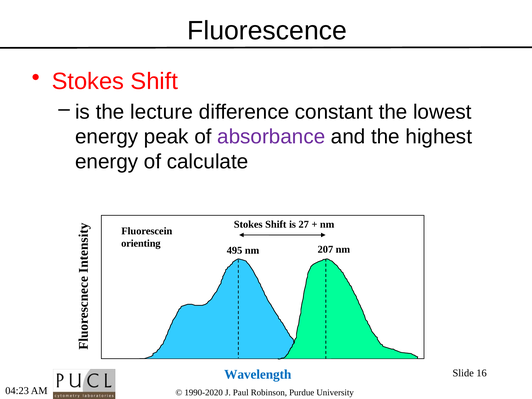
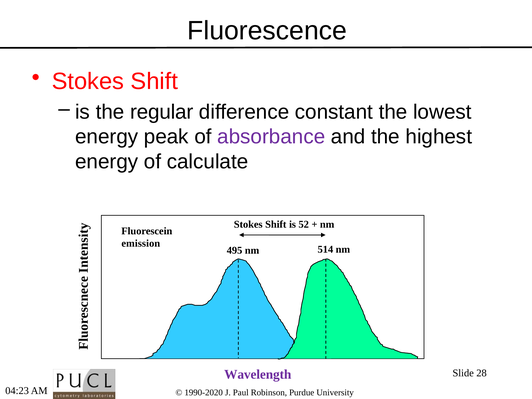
lecture: lecture -> regular
27: 27 -> 52
orienting: orienting -> emission
207: 207 -> 514
Wavelength colour: blue -> purple
16: 16 -> 28
